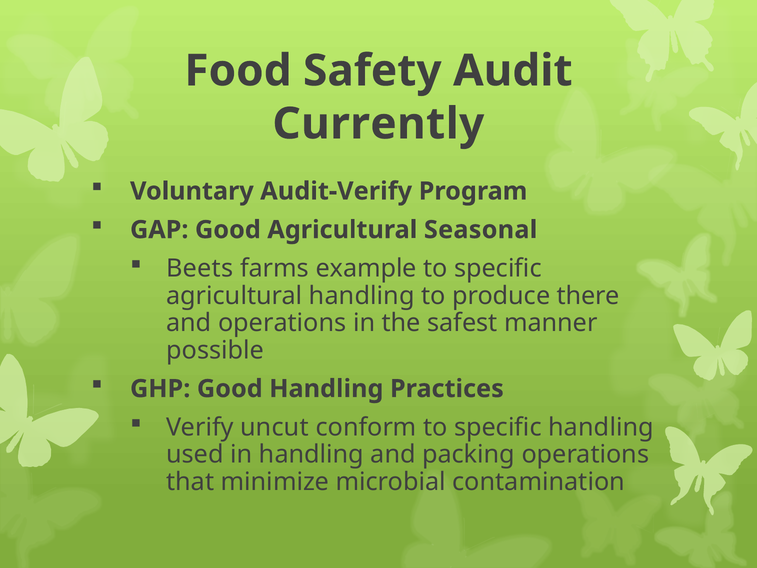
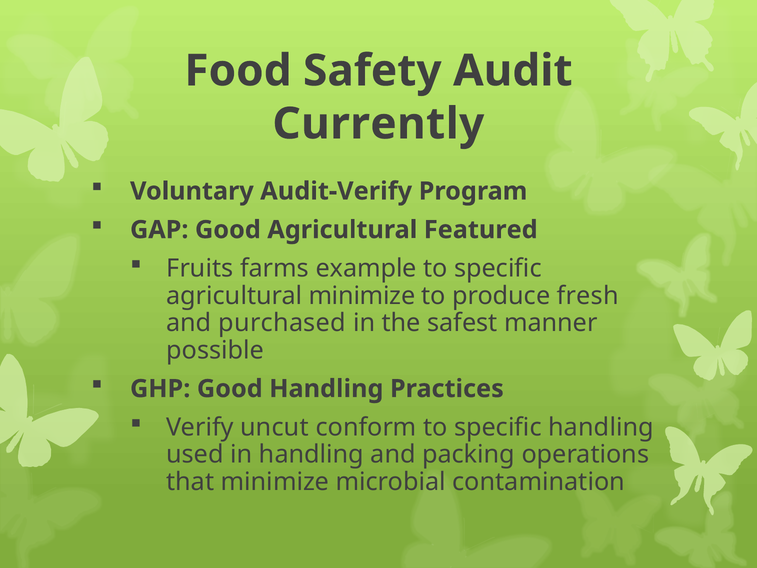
Seasonal: Seasonal -> Featured
Beets: Beets -> Fruits
agricultural handling: handling -> minimize
there: there -> fresh
and operations: operations -> purchased
